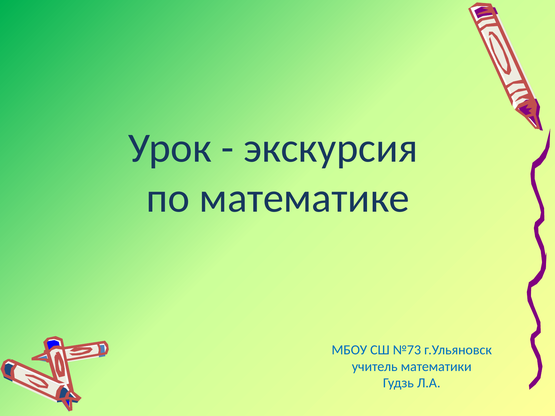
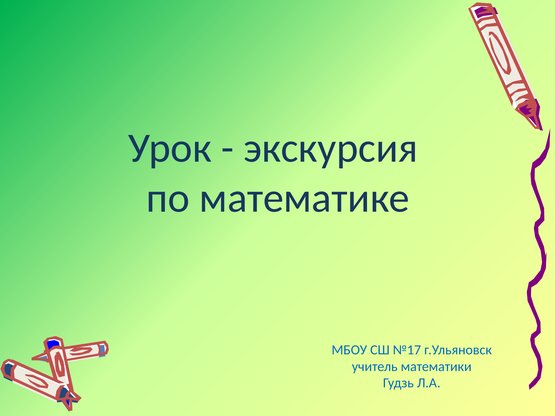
№73: №73 -> №17
